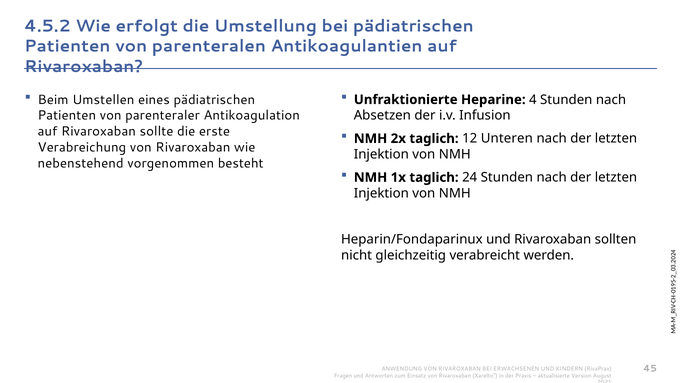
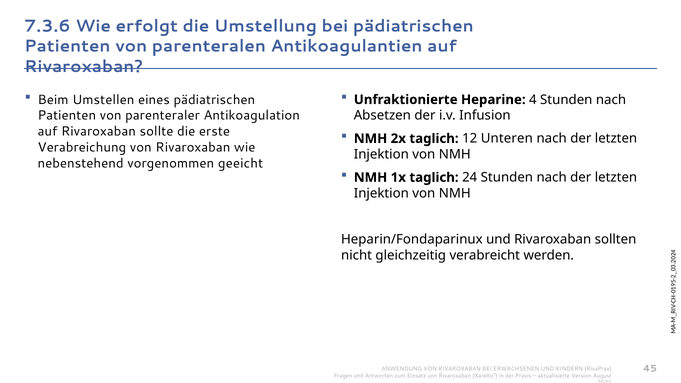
4.5.2: 4.5.2 -> 7.3.6
besteht: besteht -> geeicht
